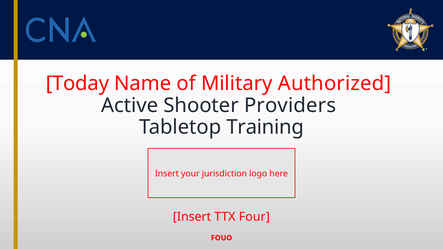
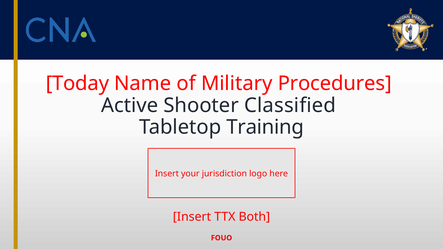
Authorized: Authorized -> Procedures
Providers: Providers -> Classified
Four: Four -> Both
